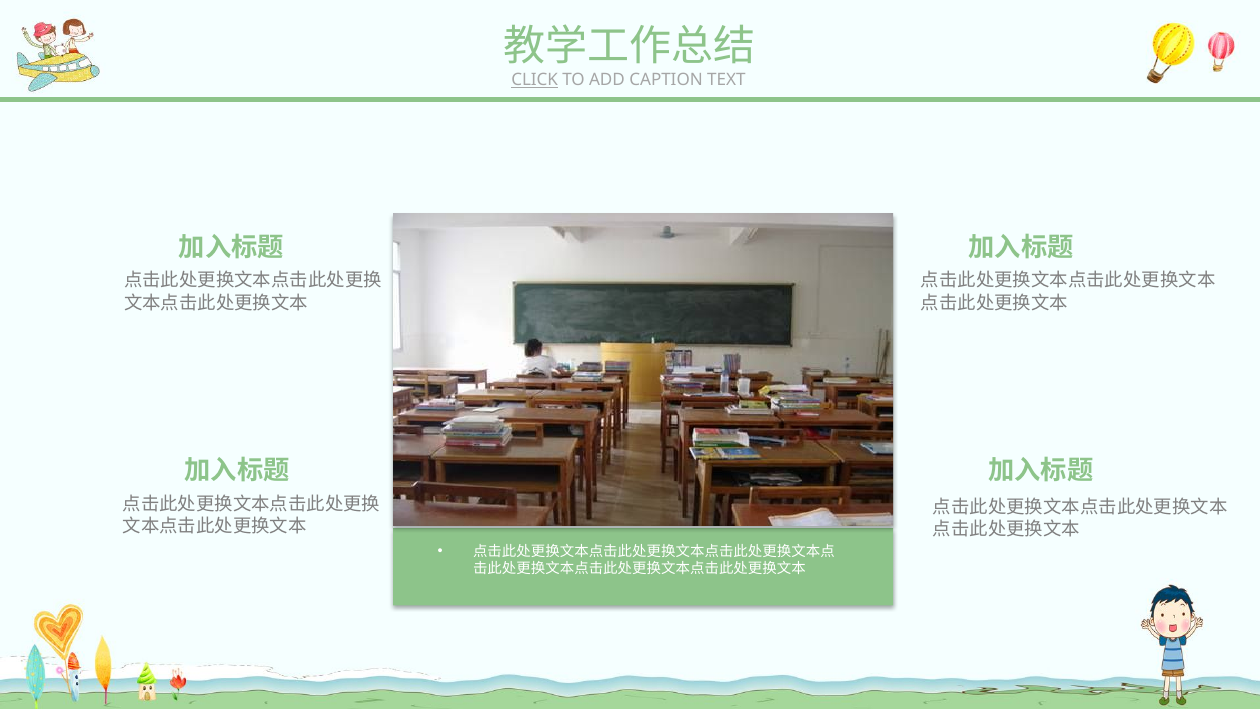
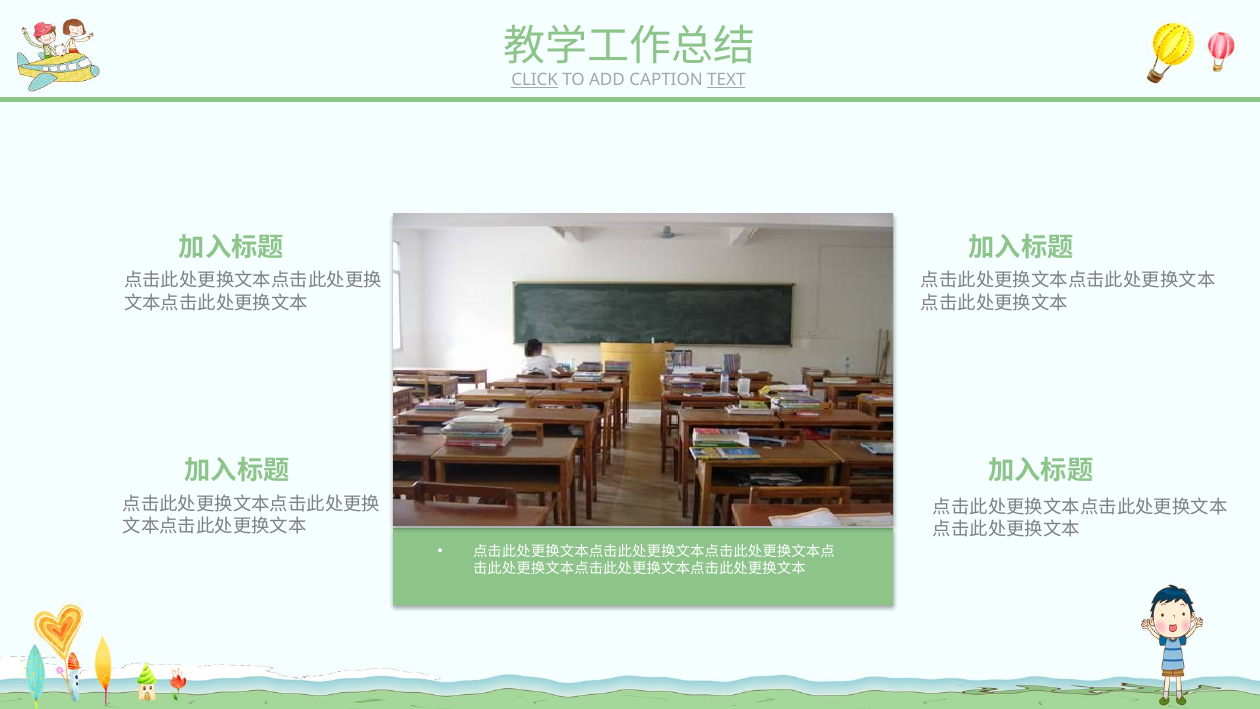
TEXT underline: none -> present
